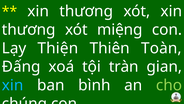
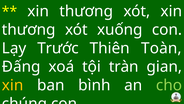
miệng: miệng -> xuống
Thiện: Thiện -> Trước
xin at (13, 85) colour: light blue -> yellow
